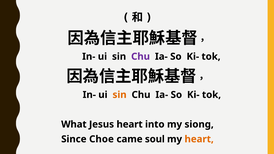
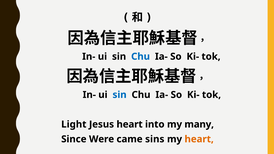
Chu at (141, 57) colour: purple -> blue
sin at (120, 95) colour: orange -> blue
What: What -> Light
siong: siong -> many
Choe: Choe -> Were
soul: soul -> sins
